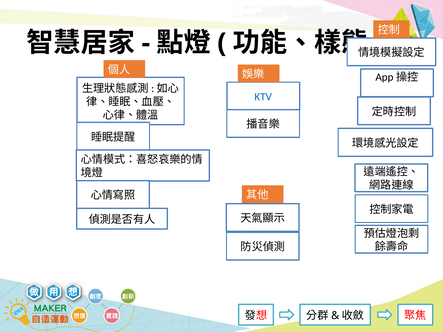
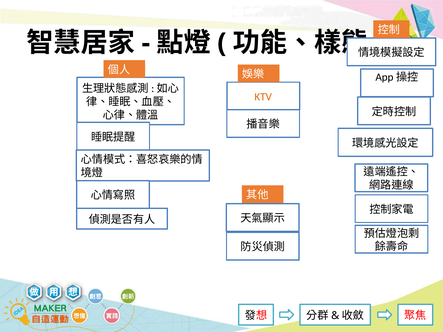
KTV colour: blue -> orange
